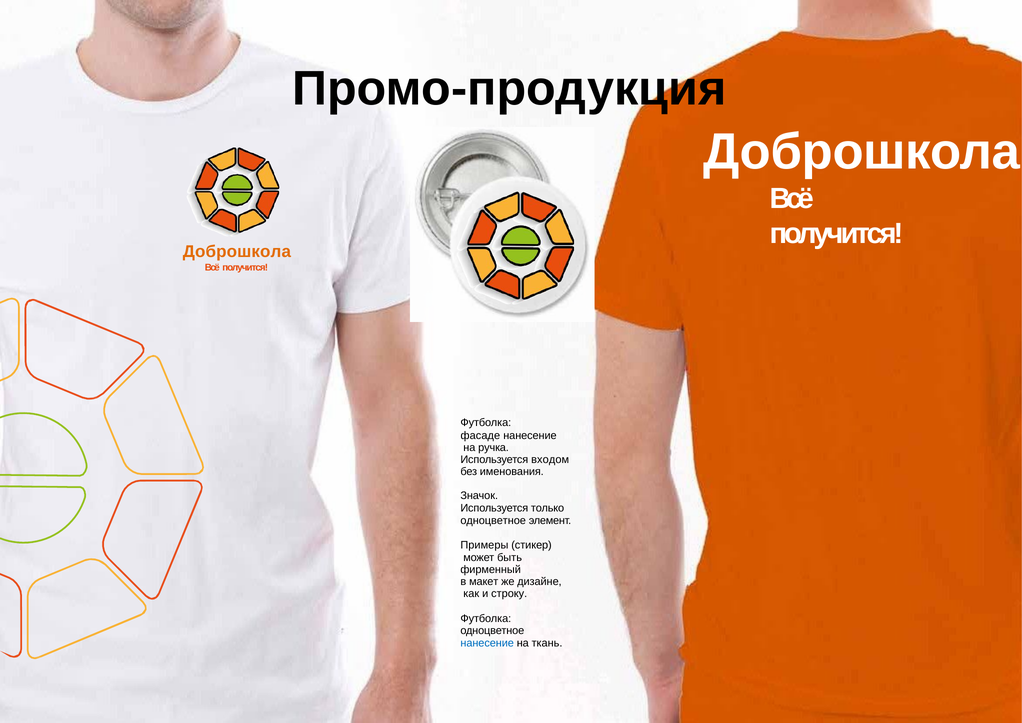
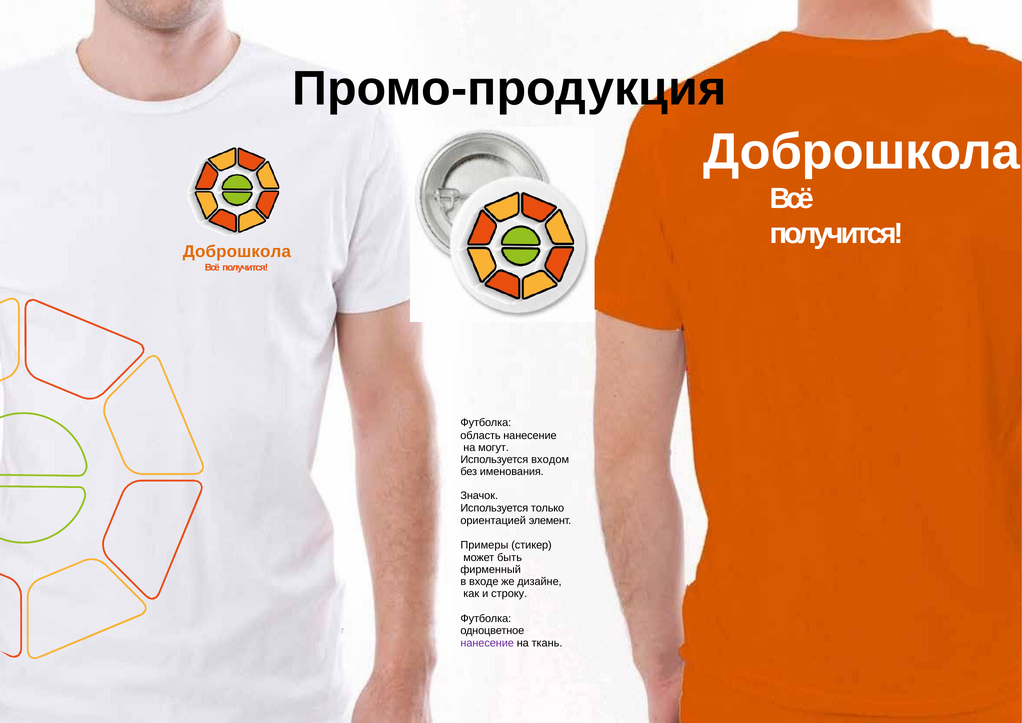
фасаде: фасаде -> область
ручка: ручка -> могут
одноцветное at (493, 520): одноцветное -> ориентацией
макет: макет -> входе
нанесение at (487, 643) colour: blue -> purple
